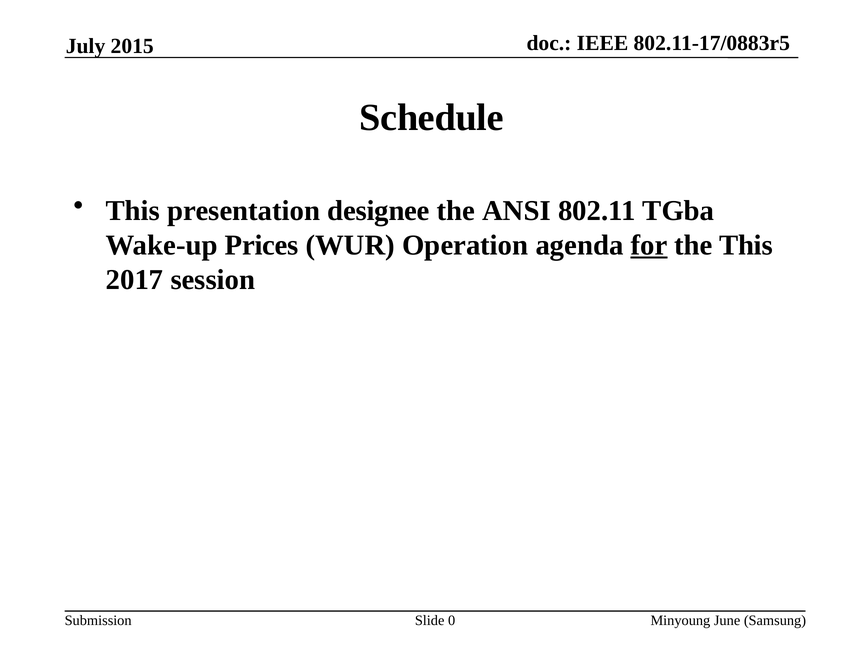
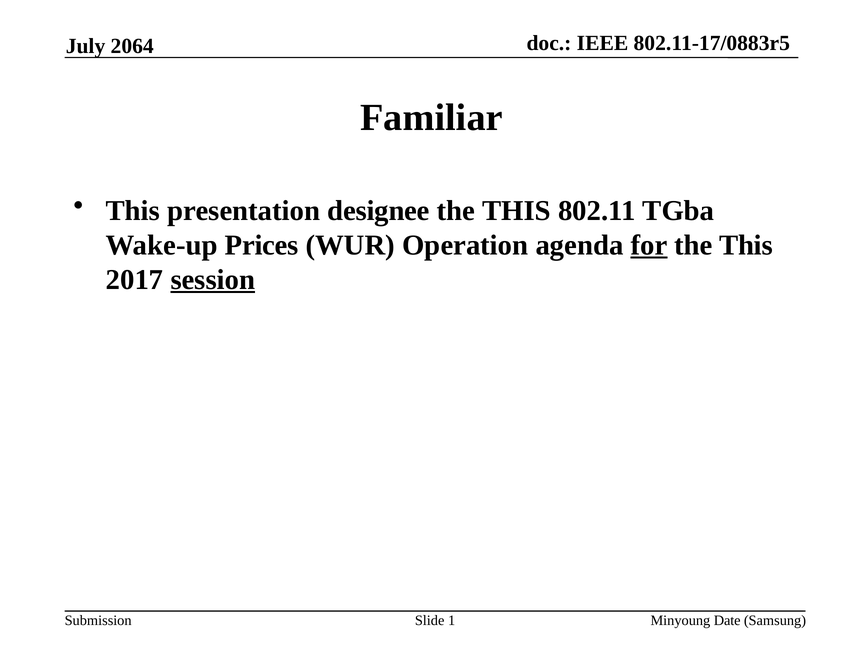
2015: 2015 -> 2064
Schedule: Schedule -> Familiar
ANSI at (517, 211): ANSI -> THIS
session underline: none -> present
0: 0 -> 1
June: June -> Date
